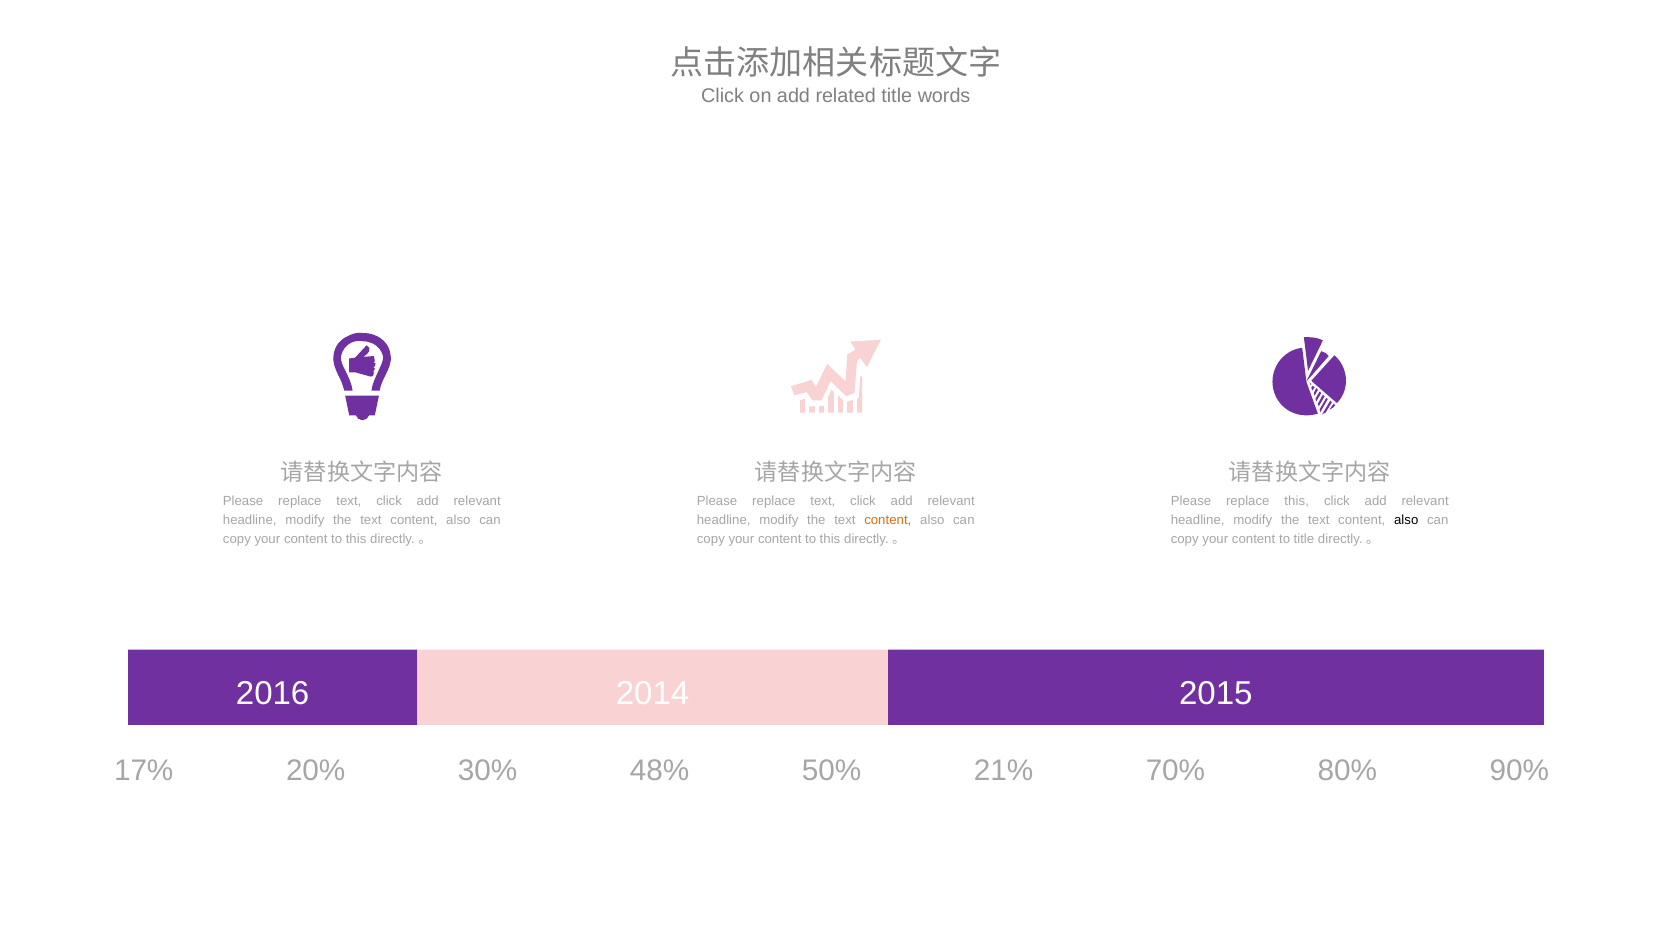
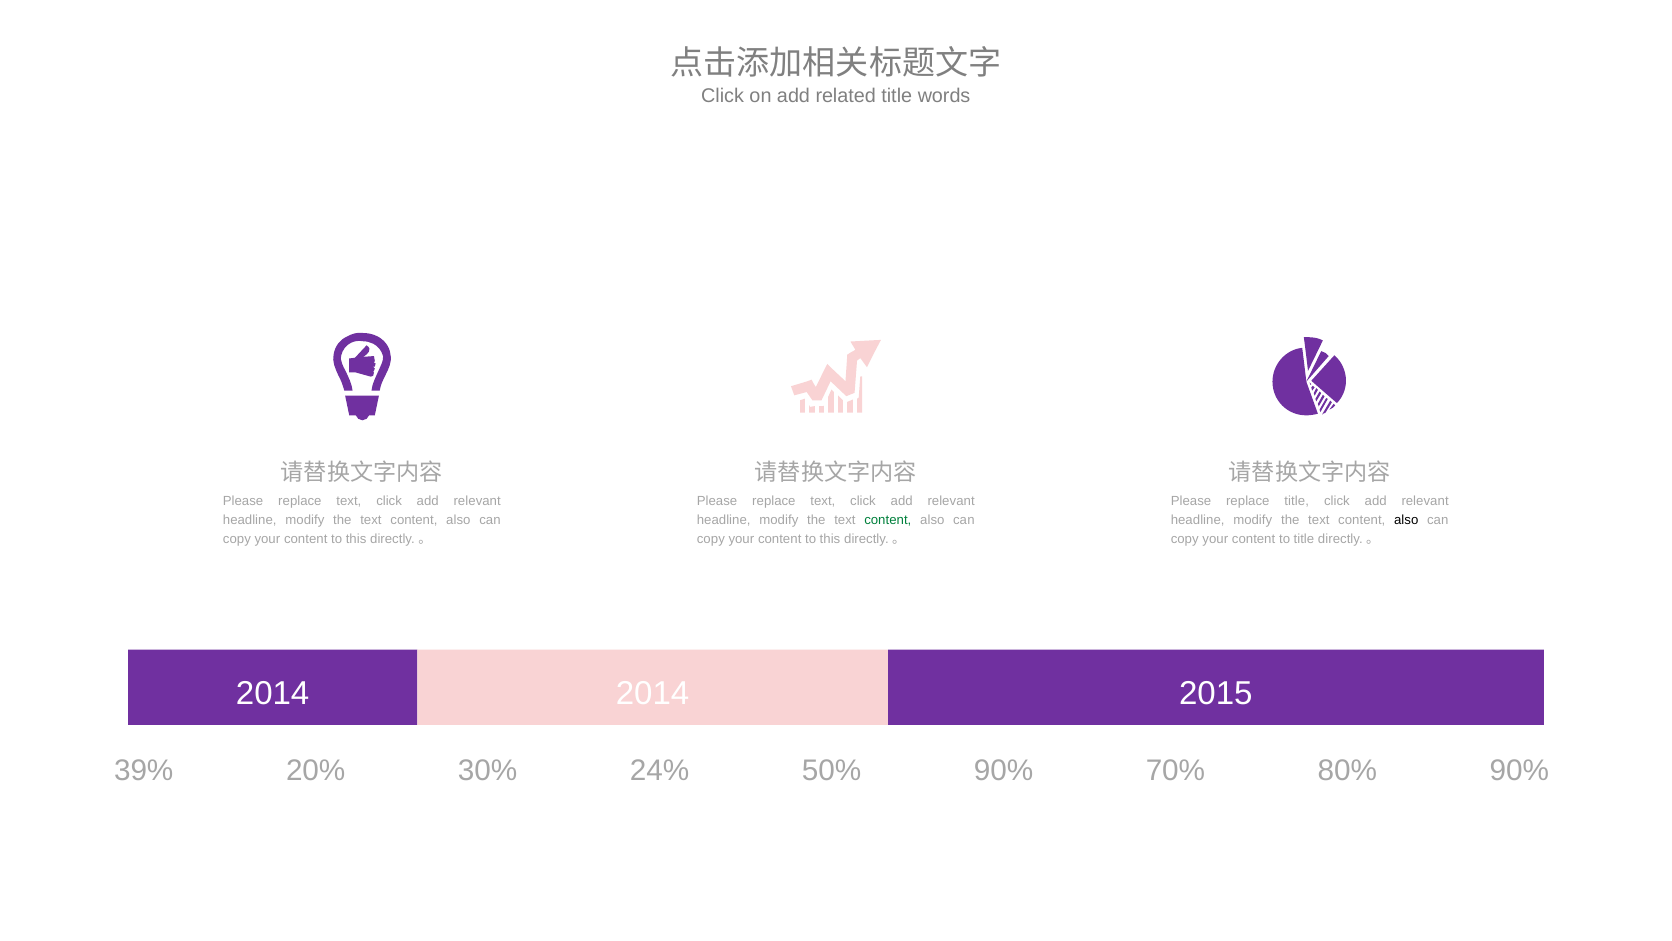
replace this: this -> title
content at (888, 520) colour: orange -> green
2016 at (273, 693): 2016 -> 2014
17%: 17% -> 39%
48%: 48% -> 24%
50% 21%: 21% -> 90%
